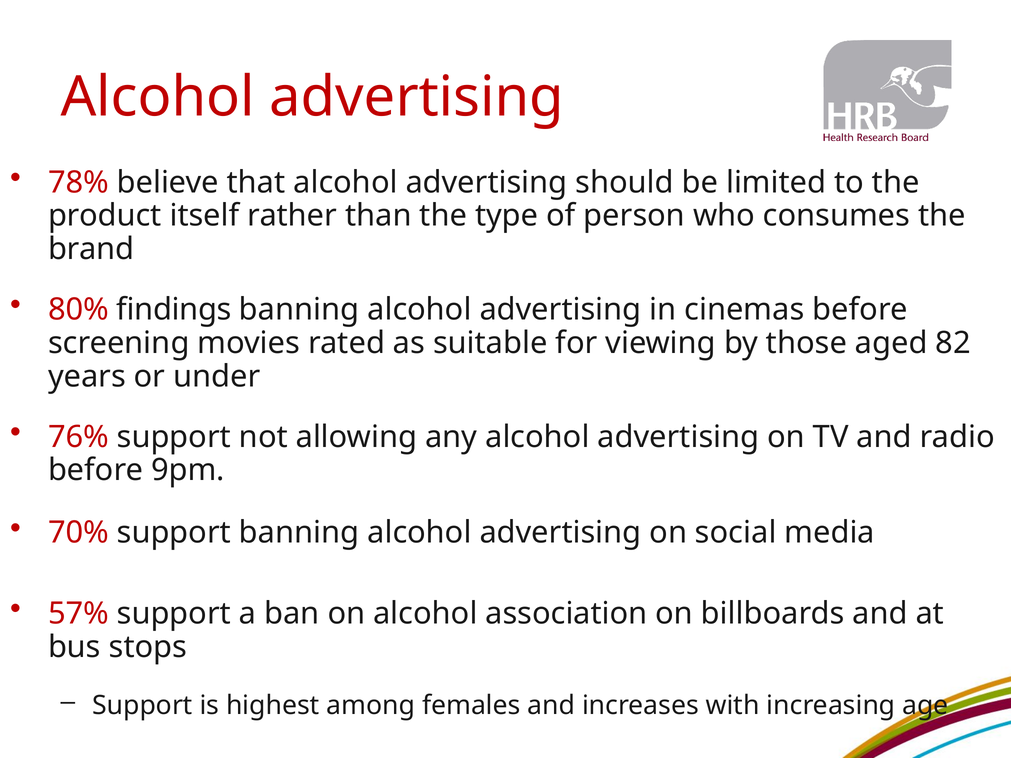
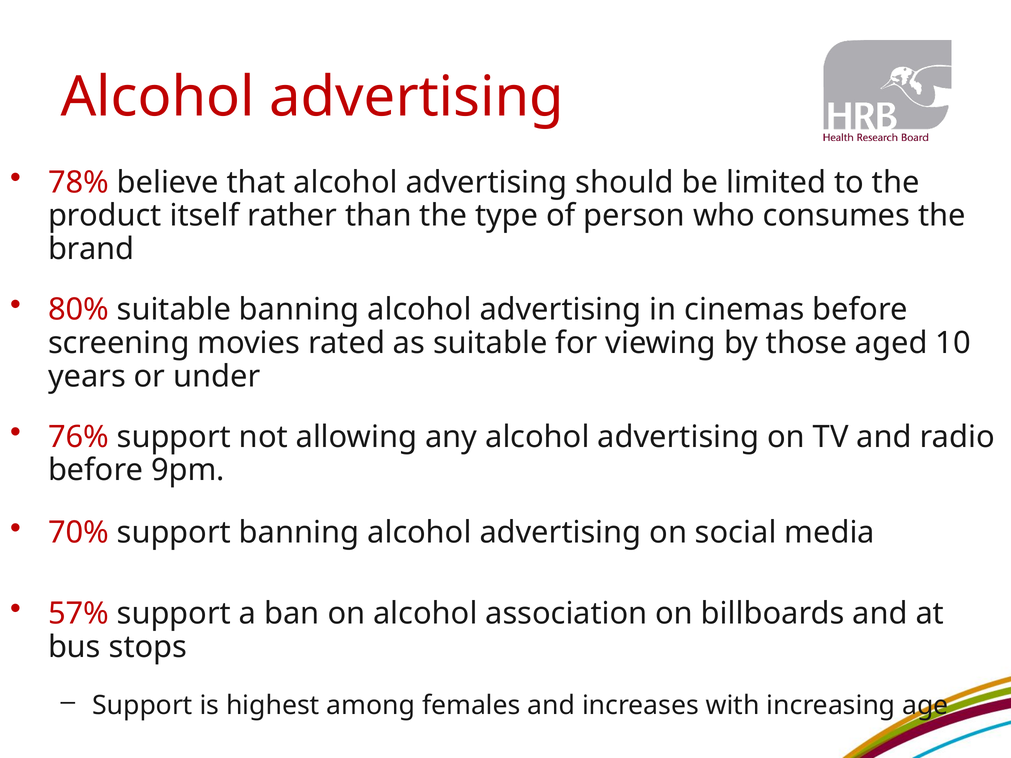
80% findings: findings -> suitable
82: 82 -> 10
